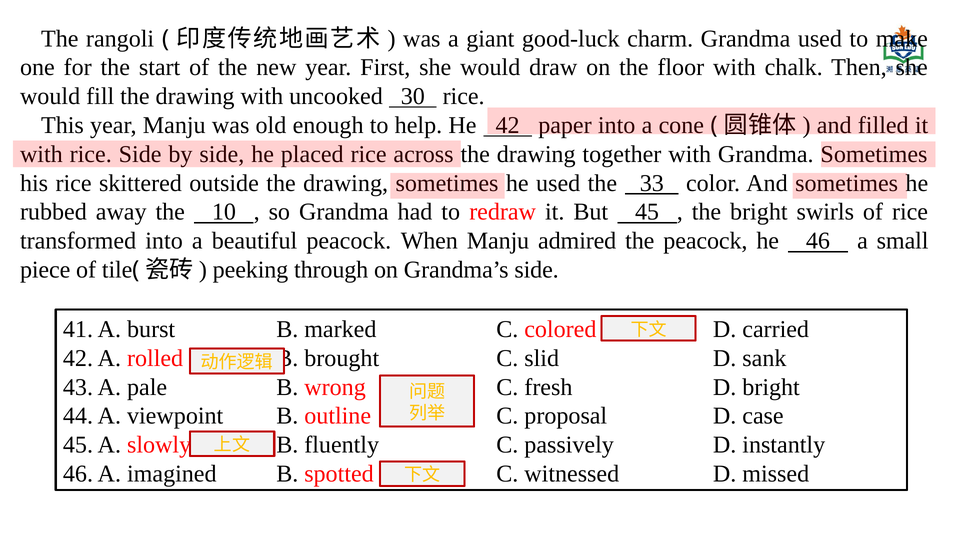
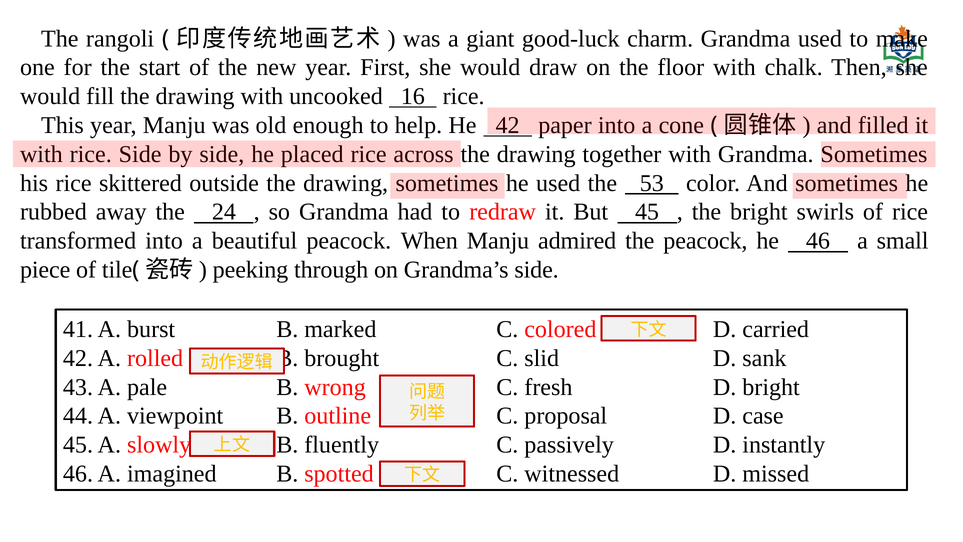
30: 30 -> 16
33: 33 -> 53
10: 10 -> 24
